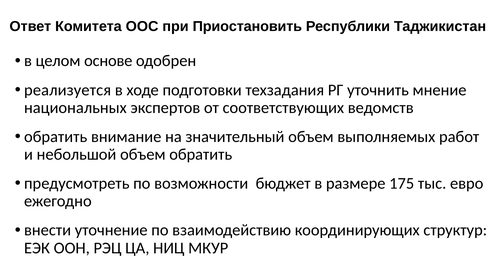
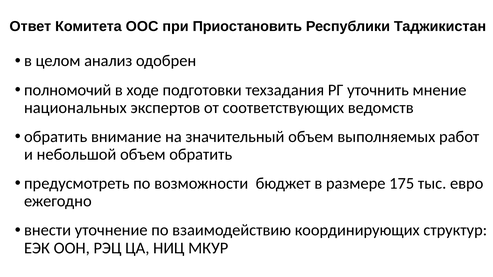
основе: основе -> анализ
реализуется: реализуется -> полномочий
